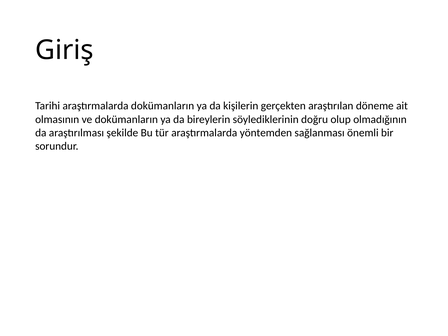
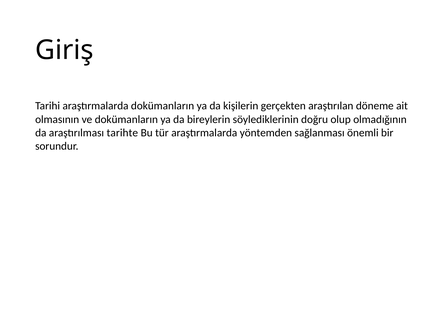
şekilde: şekilde -> tarihte
